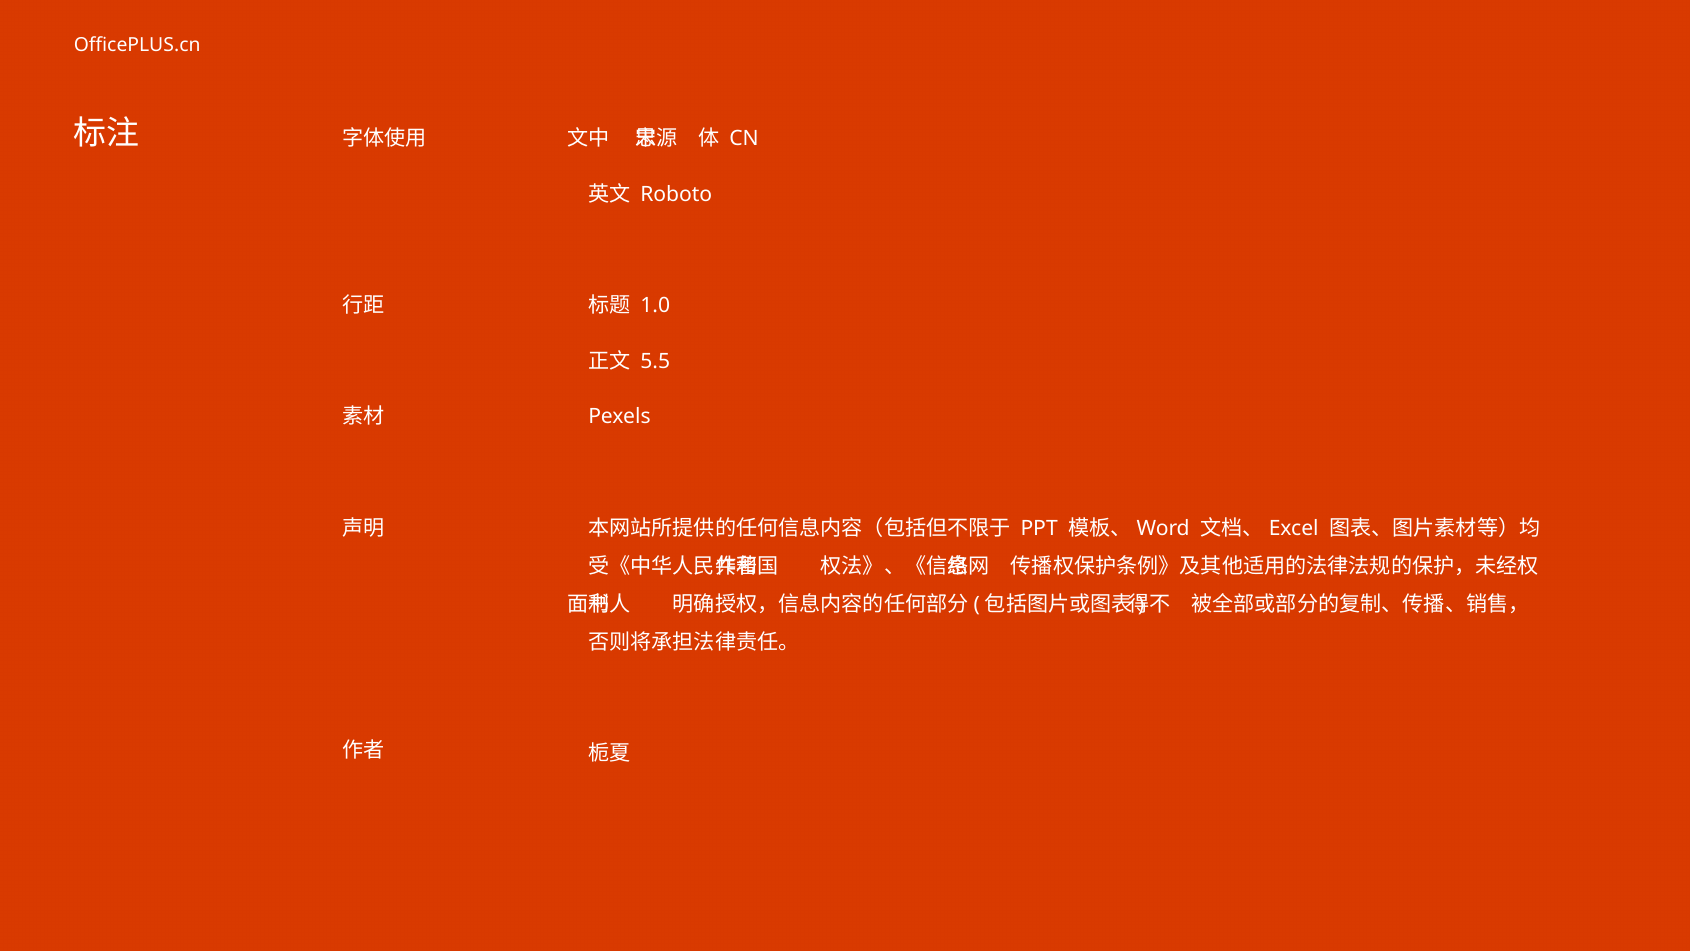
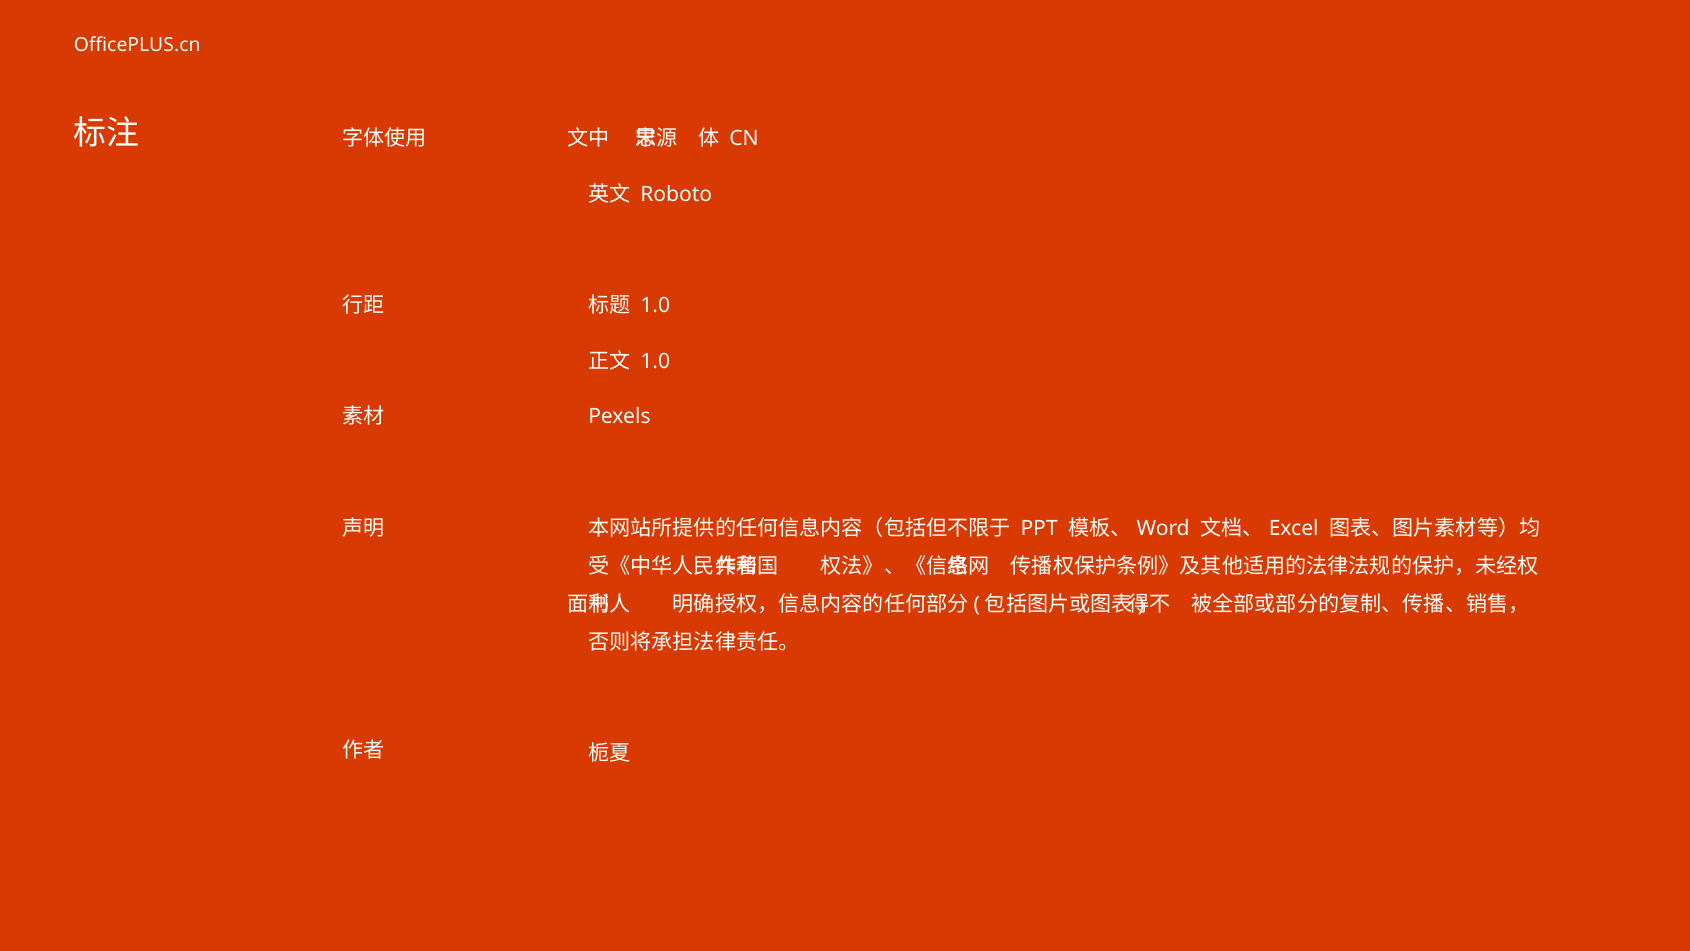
5.5 at (655, 361): 5.5 -> 1.0
